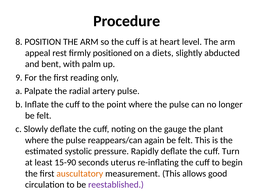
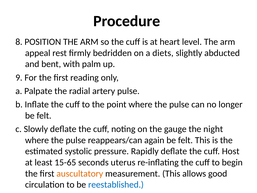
positioned: positioned -> bedridden
plant: plant -> night
Turn: Turn -> Host
15-90: 15-90 -> 15-65
reestablished colour: purple -> blue
